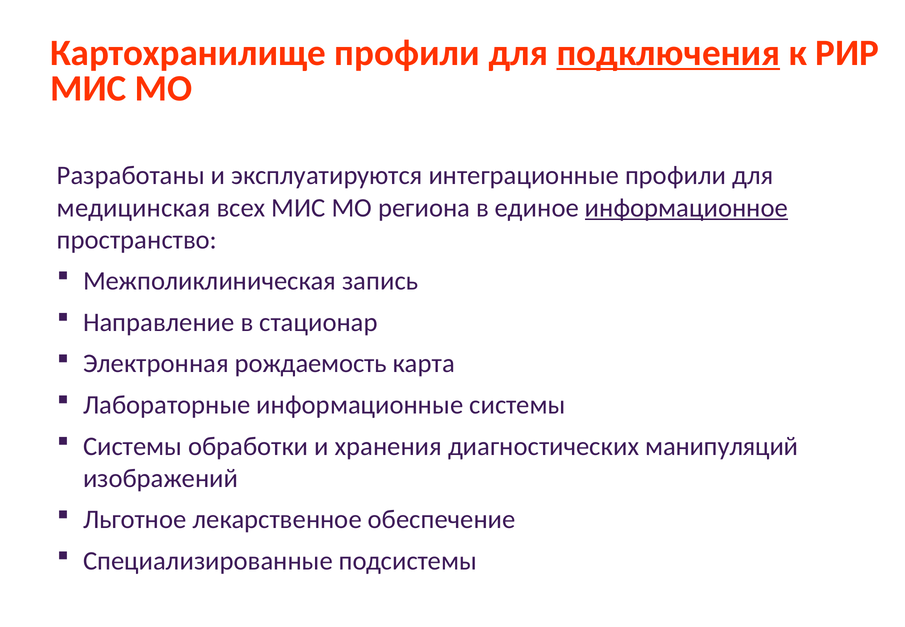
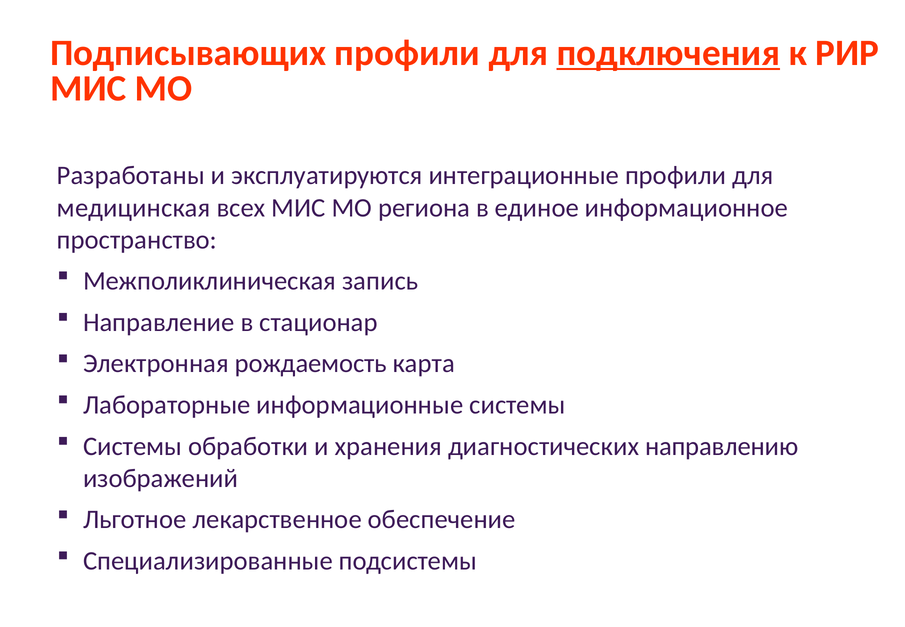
Картохранилище: Картохранилище -> Подписывающих
информационное underline: present -> none
манипуляций: манипуляций -> направлению
